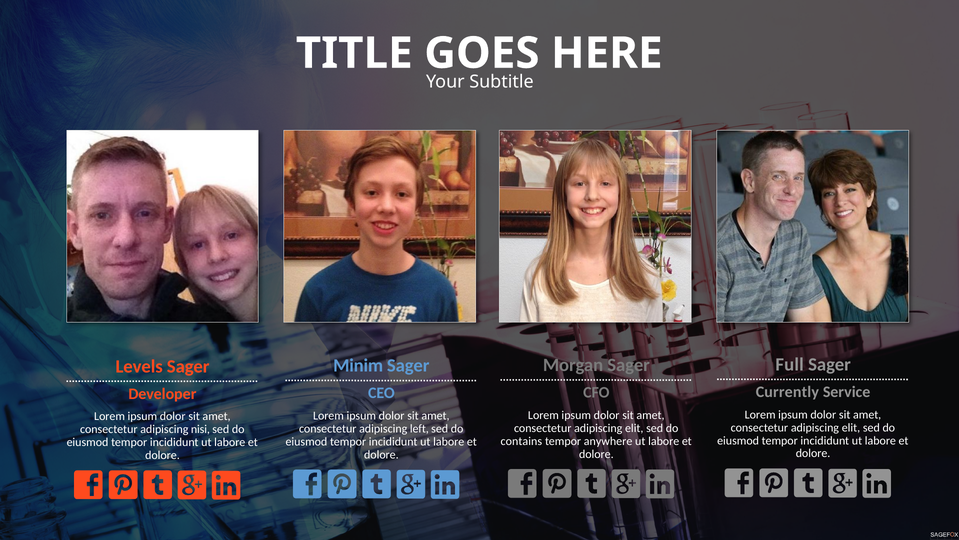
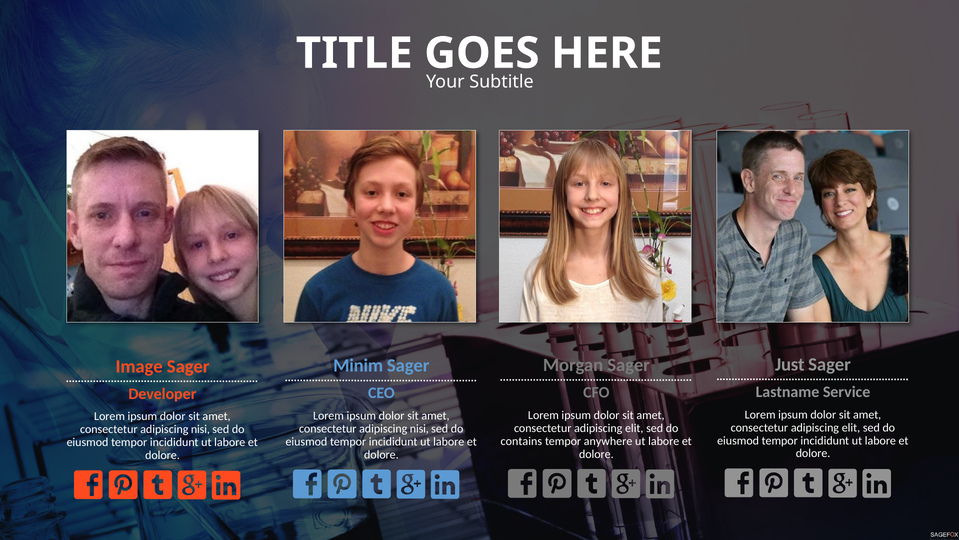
Full: Full -> Just
Levels: Levels -> Image
Currently: Currently -> Lastname
left at (419, 428): left -> nisi
